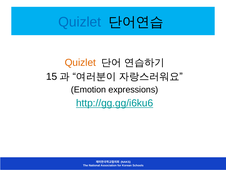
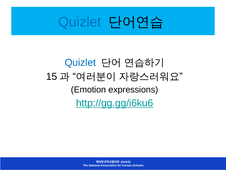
Quizlet at (80, 62) colour: orange -> blue
